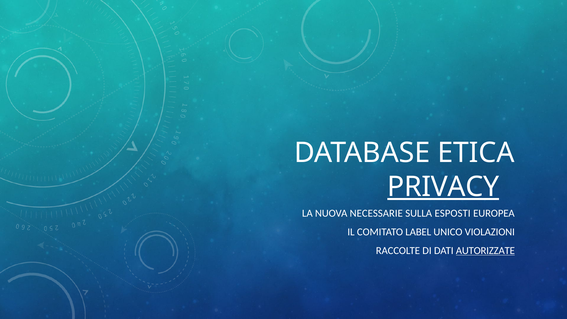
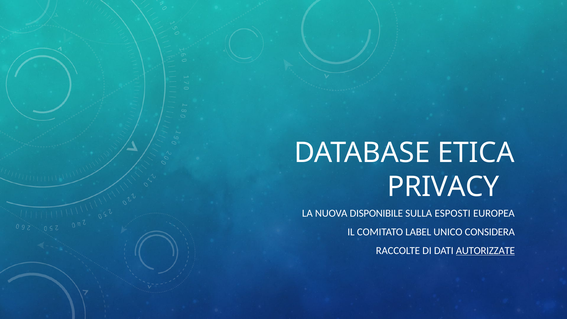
PRIVACY underline: present -> none
NECESSARIE: NECESSARIE -> DISPONIBILE
VIOLAZIONI: VIOLAZIONI -> CONSIDERA
